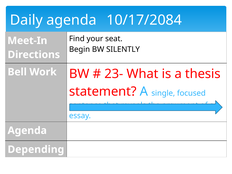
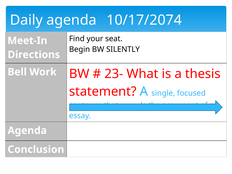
10/17/2084: 10/17/2084 -> 10/17/2074
Depending: Depending -> Conclusion
